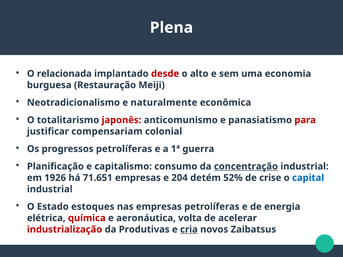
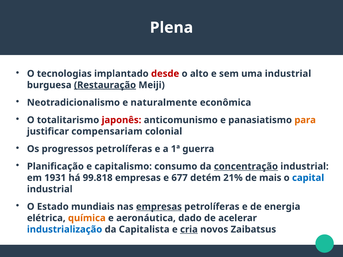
relacionada: relacionada -> tecnologias
uma economia: economia -> industrial
Restauração underline: none -> present
para colour: red -> orange
1926: 1926 -> 1931
71.651: 71.651 -> 99.818
204: 204 -> 677
52%: 52% -> 21%
crise: crise -> mais
estoques: estoques -> mundiais
empresas at (159, 207) underline: none -> present
química colour: red -> orange
volta: volta -> dado
industrialização colour: red -> blue
Produtivas: Produtivas -> Capitalista
